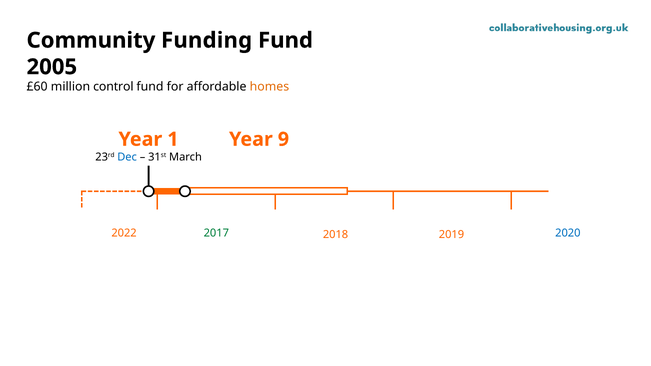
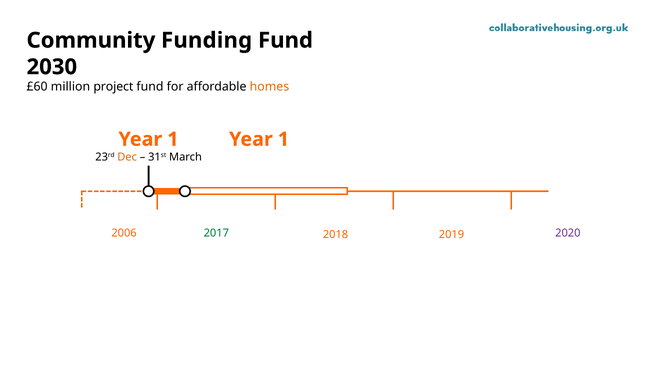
2005: 2005 -> 2030
control: control -> project
9 at (283, 139): 9 -> 1
Dec colour: blue -> orange
2020 colour: blue -> purple
2022: 2022 -> 2006
